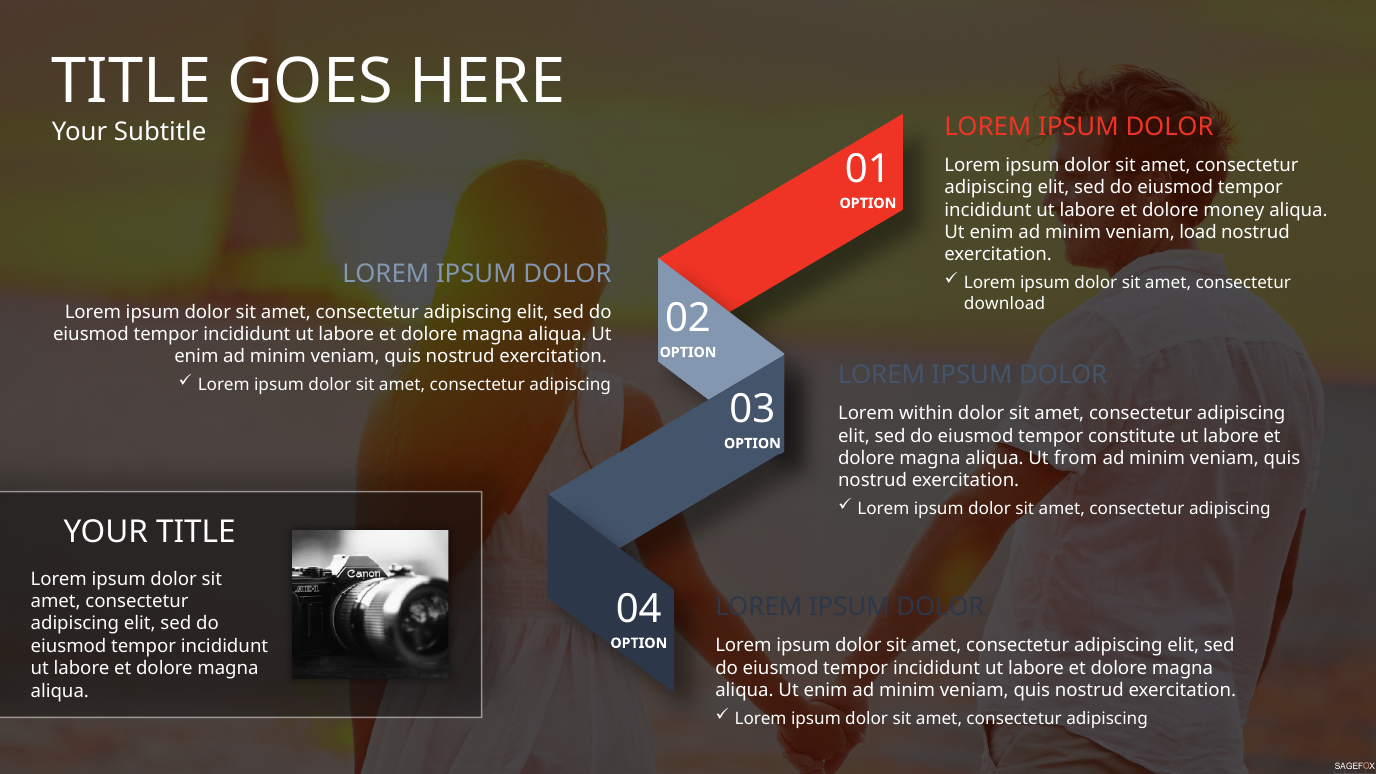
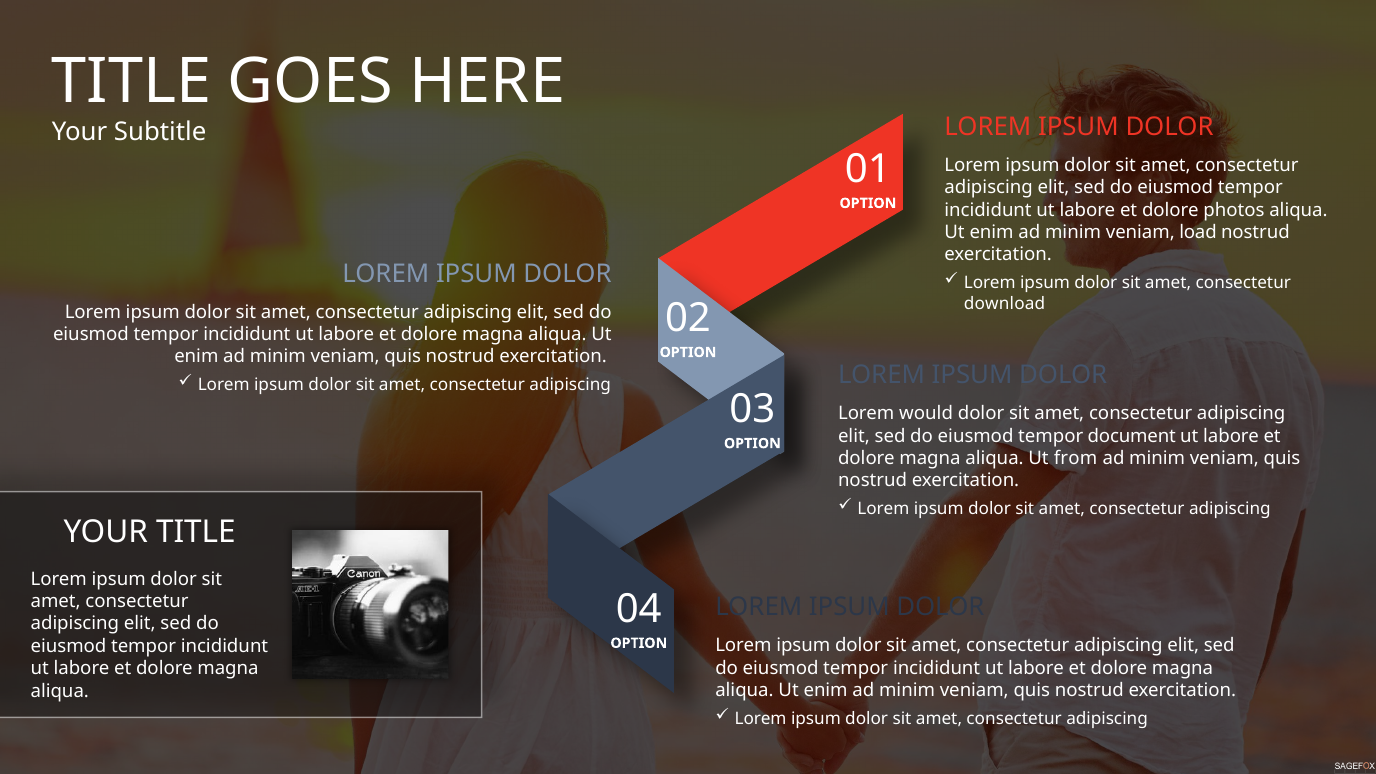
money: money -> photos
within: within -> would
constitute: constitute -> document
